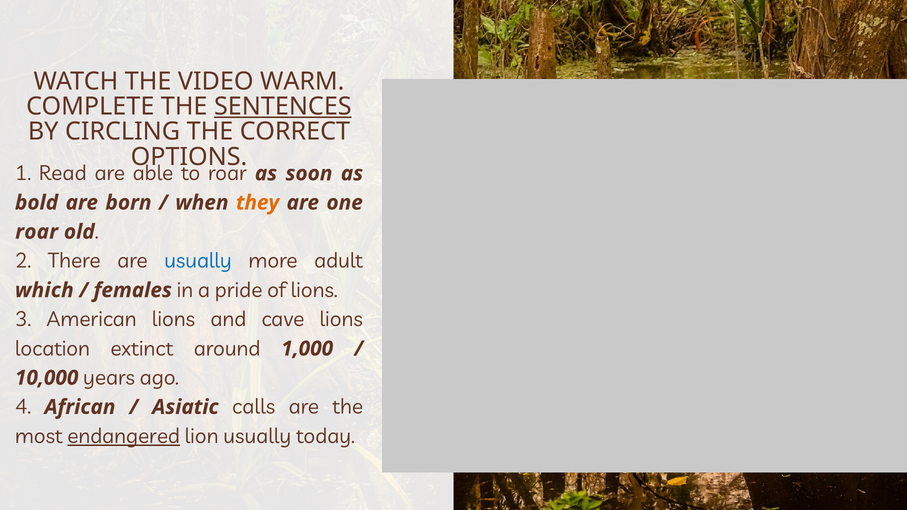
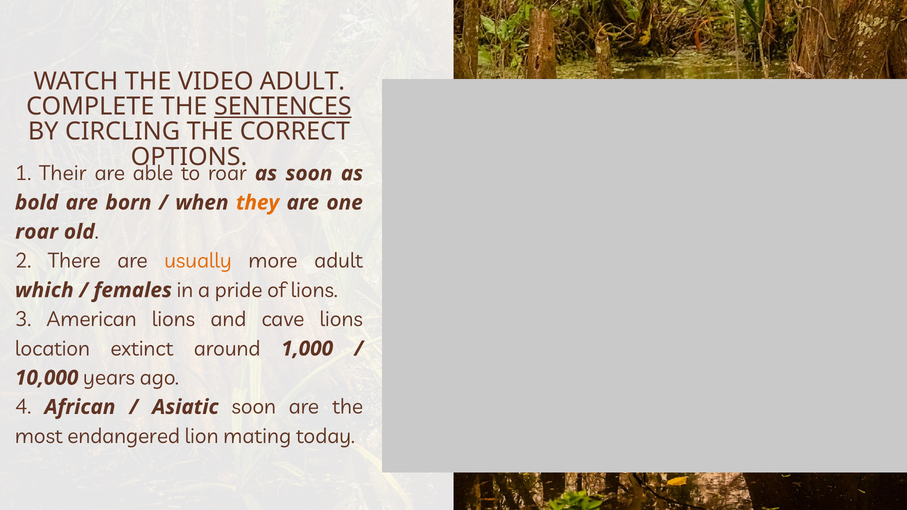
VIDEO WARM: WARM -> ADULT
Read: Read -> Their
usually at (198, 261) colour: blue -> orange
Asiatic calls: calls -> soon
endangered underline: present -> none
lion usually: usually -> mating
